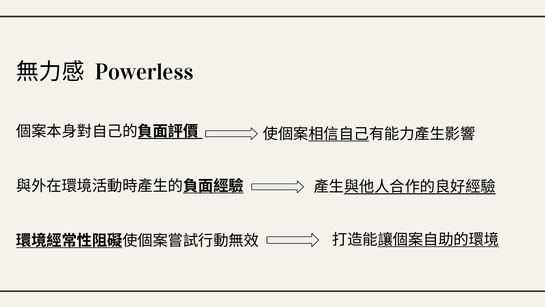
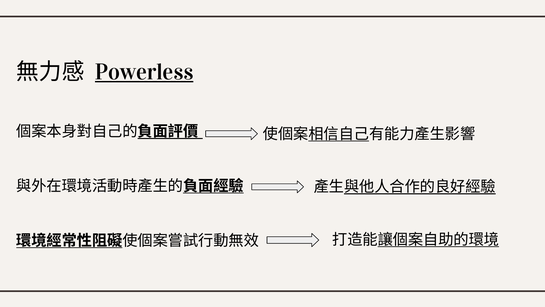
Powerless underline: none -> present
